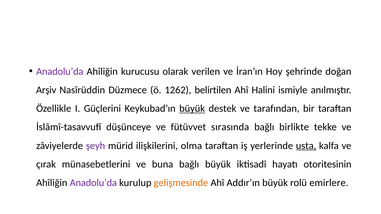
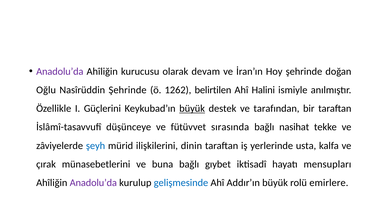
verilen: verilen -> devam
Arşiv: Arşiv -> Oğlu
Nasîrüddin Düzmece: Düzmece -> Şehrinde
birlikte: birlikte -> nasihat
şeyh colour: purple -> blue
olma: olma -> dinin
usta underline: present -> none
bağlı büyük: büyük -> gıybet
otoritesinin: otoritesinin -> mensupları
gelişmesinde colour: orange -> blue
